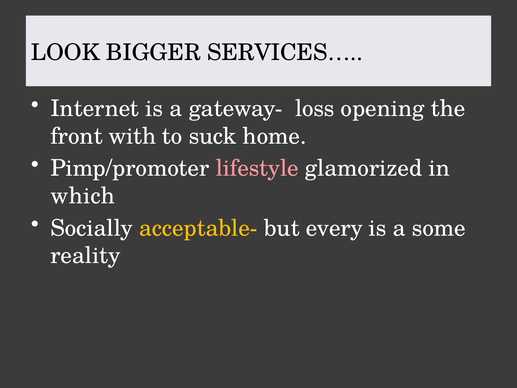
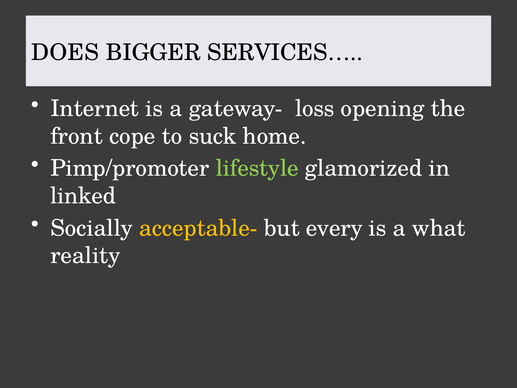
LOOK: LOOK -> DOES
with: with -> cope
lifestyle colour: pink -> light green
which: which -> linked
some: some -> what
